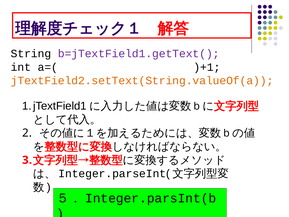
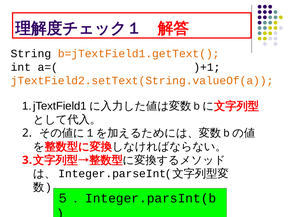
b=jTextField1.getText( colour: purple -> orange
